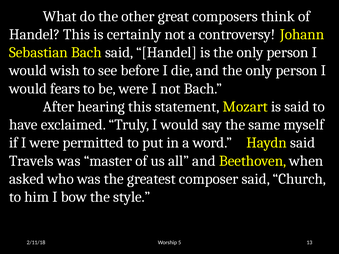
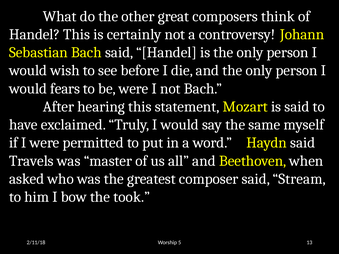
Church: Church -> Stream
style: style -> took
